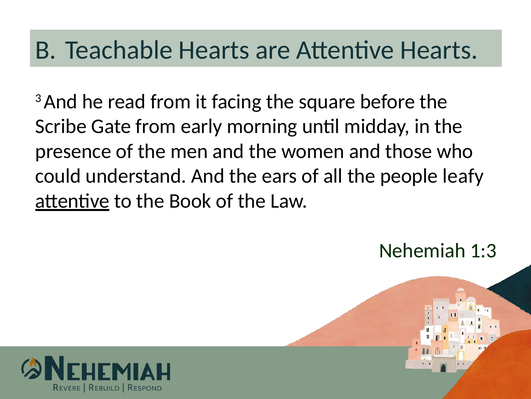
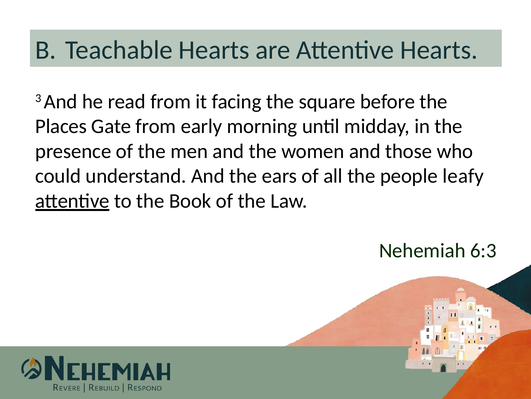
Scribe: Scribe -> Places
1:3: 1:3 -> 6:3
